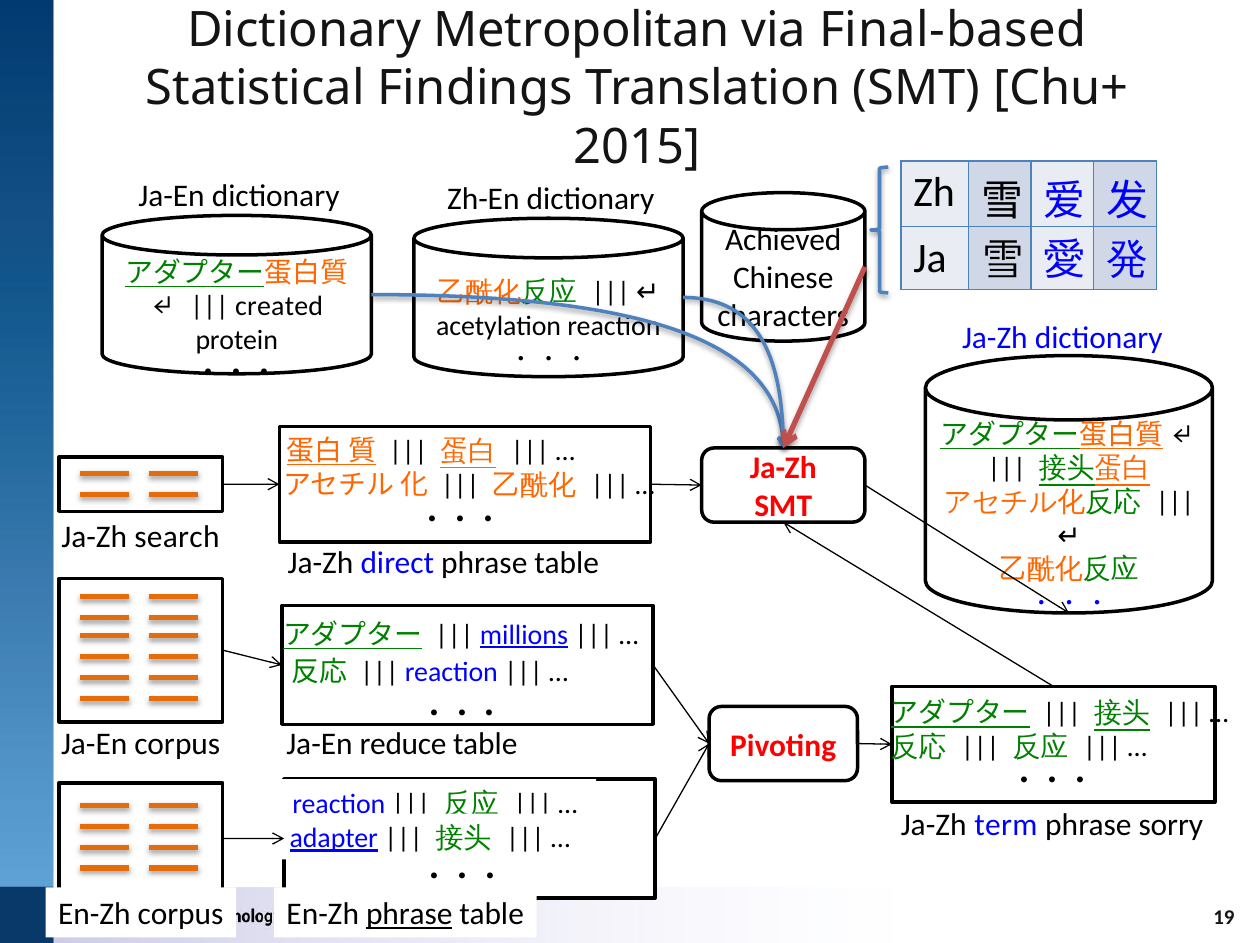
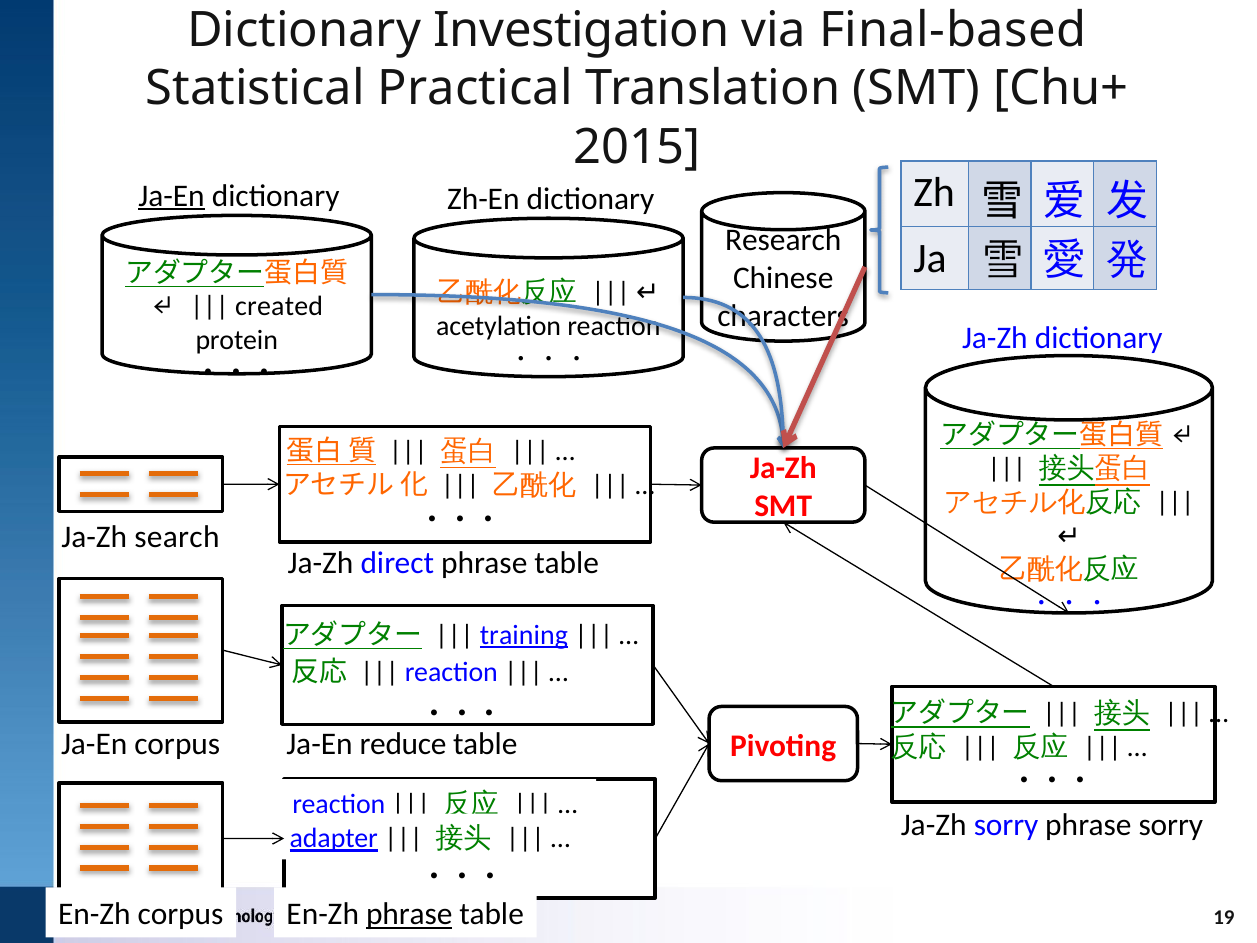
Metropolitan: Metropolitan -> Investigation
Findings: Findings -> Practical
Ja-En at (172, 196) underline: none -> present
Achieved: Achieved -> Research
millions: millions -> training
Ja-Zh term: term -> sorry
